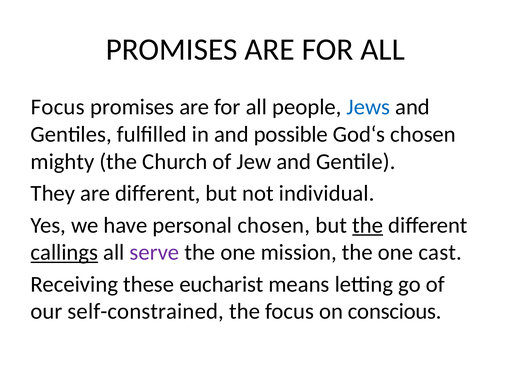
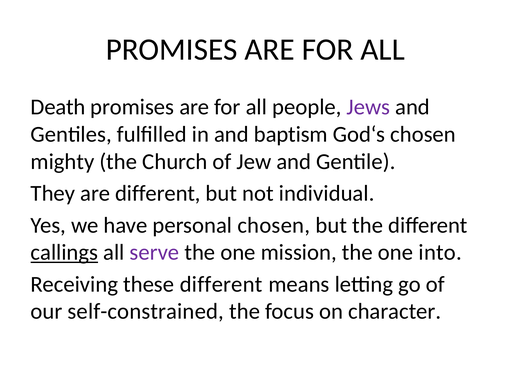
Focus at (58, 107): Focus -> Death
Jews colour: blue -> purple
possible: possible -> baptism
the at (368, 225) underline: present -> none
cast: cast -> into
these eucharist: eucharist -> different
conscious: conscious -> character
